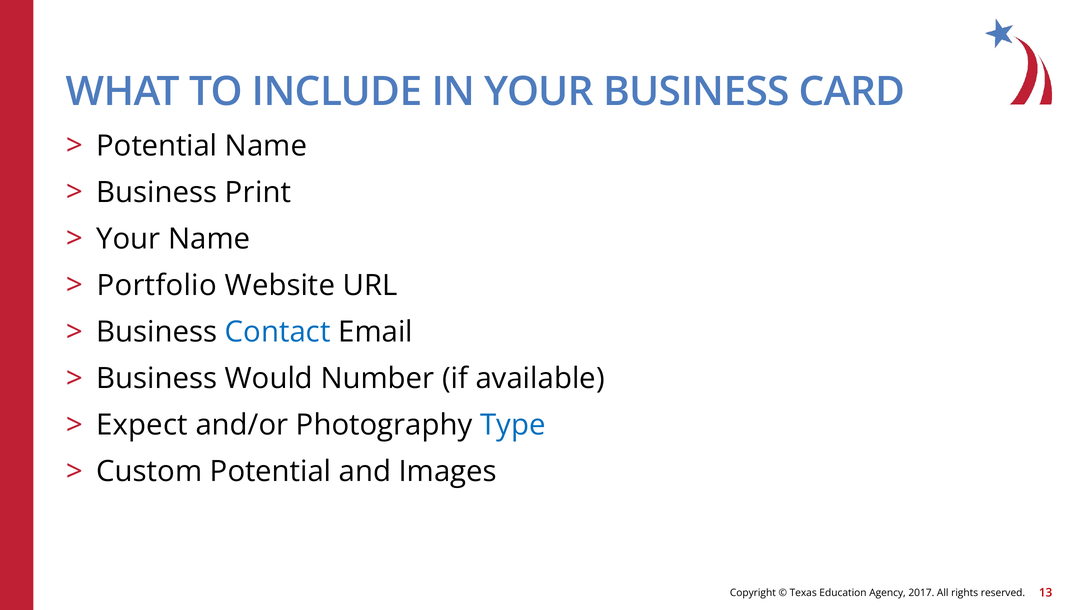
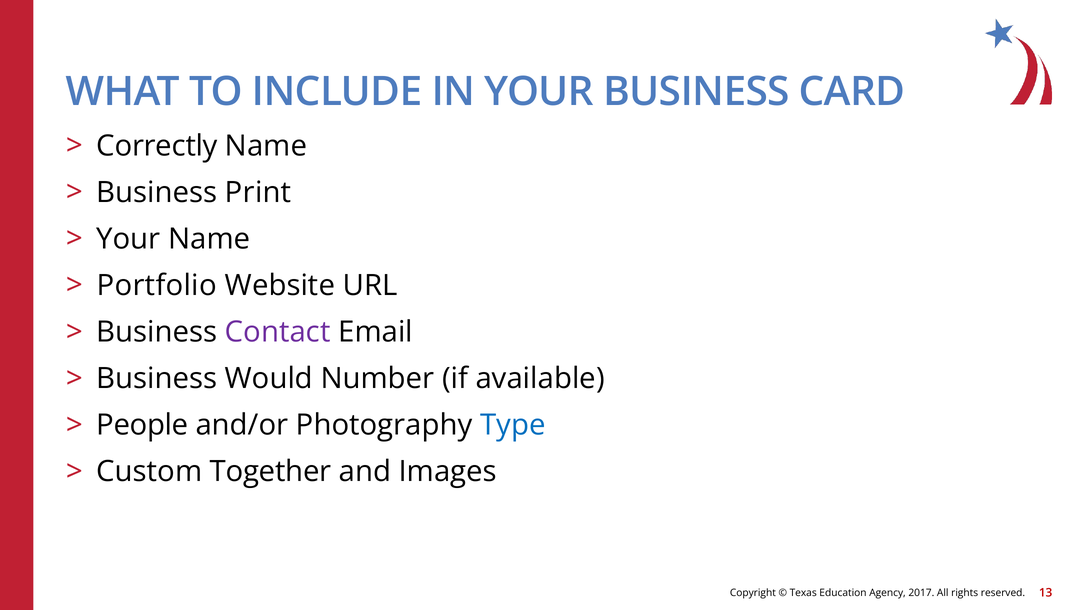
Potential at (157, 146): Potential -> Correctly
Contact colour: blue -> purple
Expect: Expect -> People
Custom Potential: Potential -> Together
